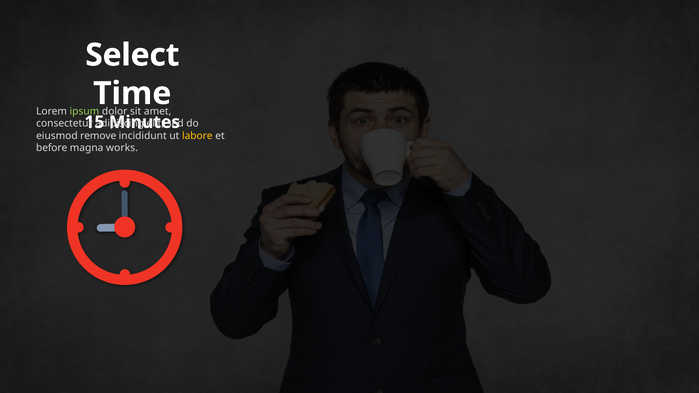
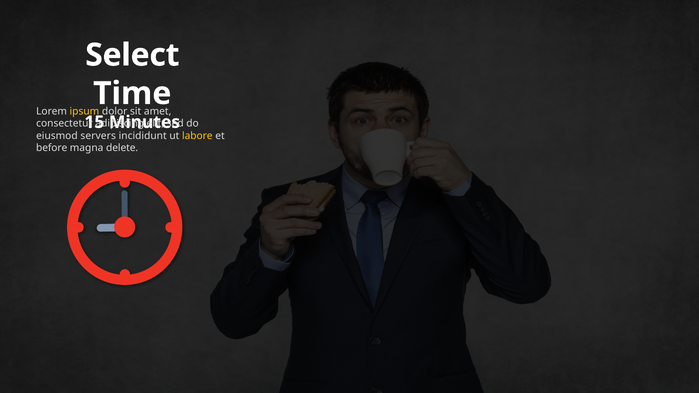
ipsum colour: light green -> yellow
remove: remove -> servers
works: works -> delete
